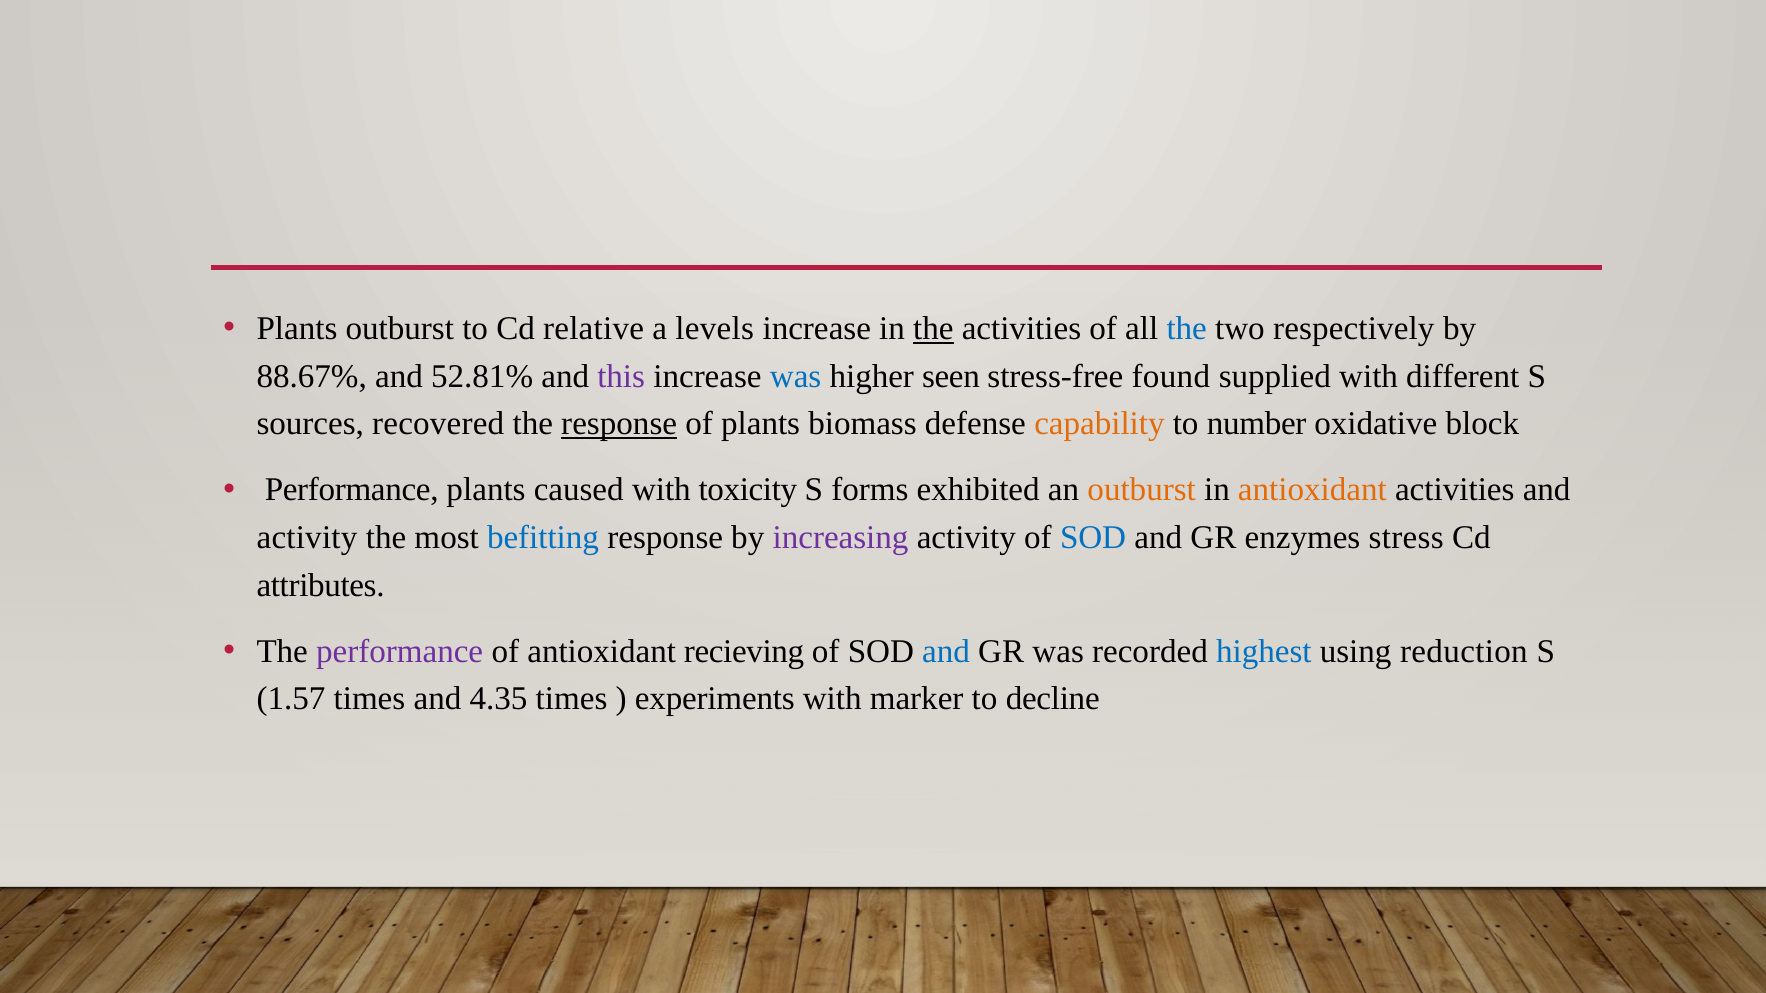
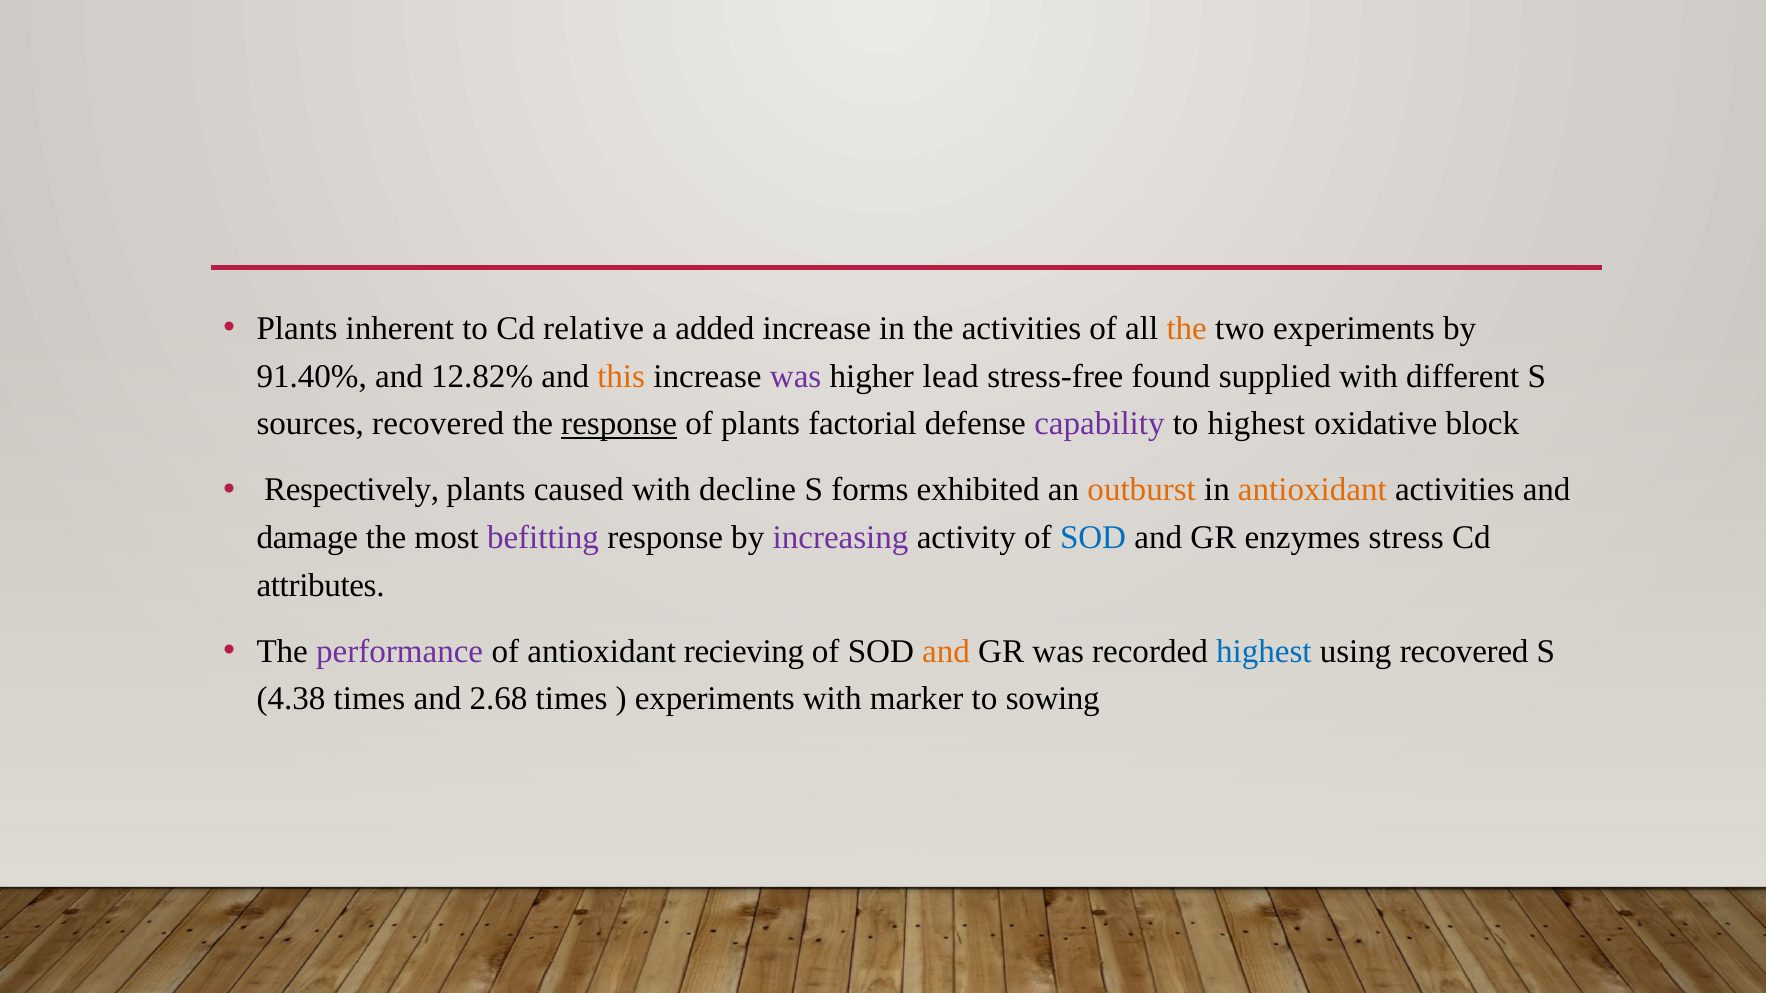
Plants outburst: outburst -> inherent
levels: levels -> added
the at (933, 329) underline: present -> none
the at (1187, 329) colour: blue -> orange
two respectively: respectively -> experiments
88.67%: 88.67% -> 91.40%
52.81%: 52.81% -> 12.82%
this colour: purple -> orange
was at (796, 376) colour: blue -> purple
seen: seen -> lead
biomass: biomass -> factorial
capability colour: orange -> purple
to number: number -> highest
Performance at (352, 490): Performance -> Respectively
toxicity: toxicity -> decline
activity at (307, 538): activity -> damage
befitting colour: blue -> purple
and at (946, 651) colour: blue -> orange
using reduction: reduction -> recovered
1.57: 1.57 -> 4.38
4.35: 4.35 -> 2.68
decline: decline -> sowing
